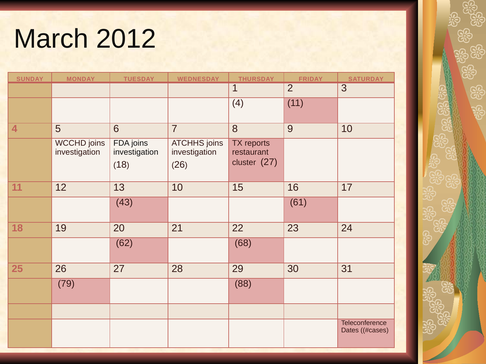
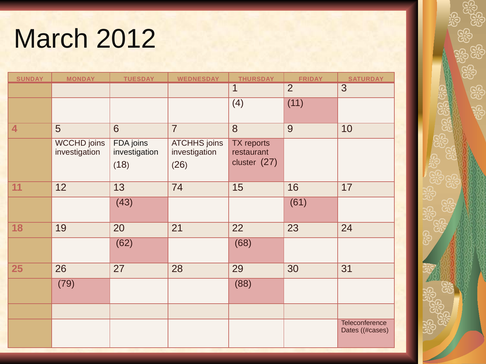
13 10: 10 -> 74
